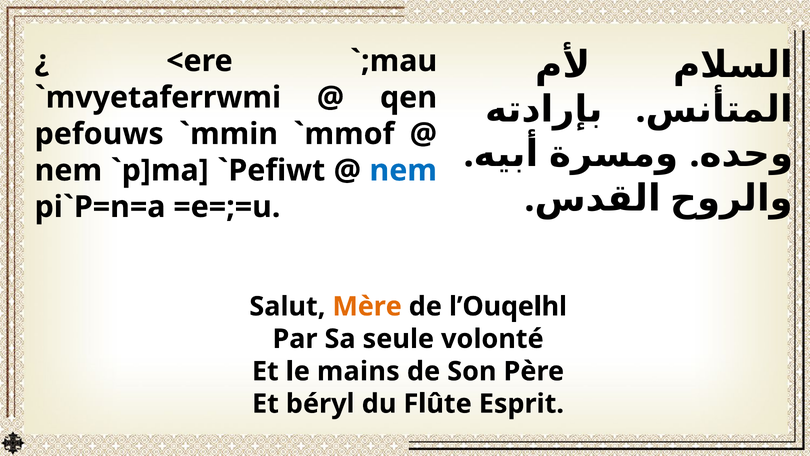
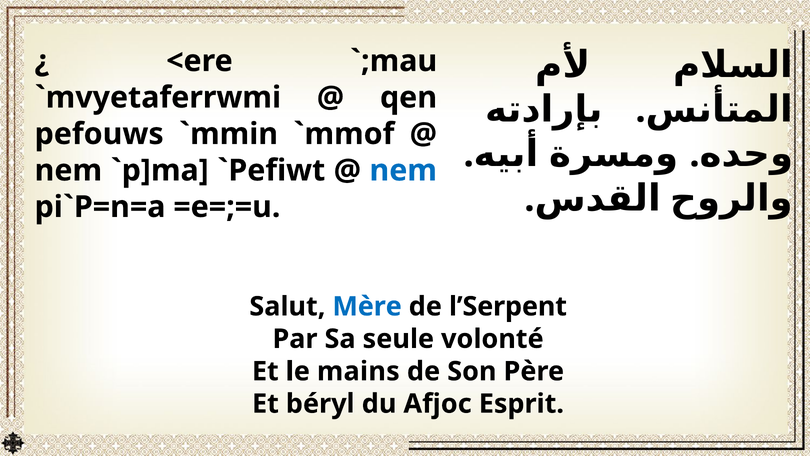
Mère colour: orange -> blue
l’Ouqelhl: l’Ouqelhl -> l’Serpent
Flûte: Flûte -> Afjoc
